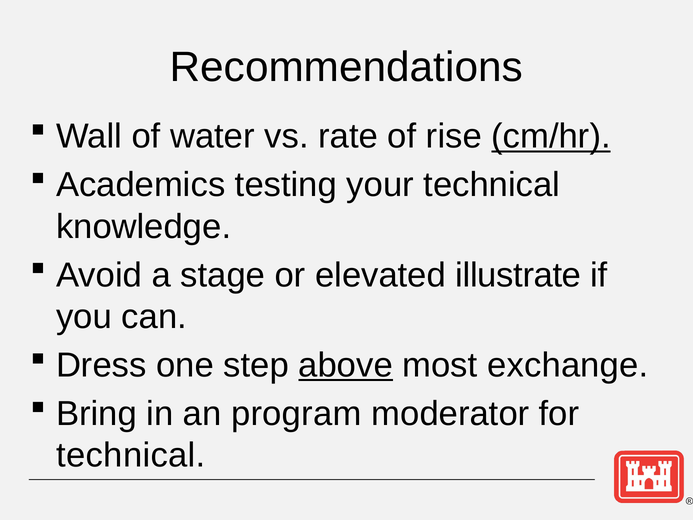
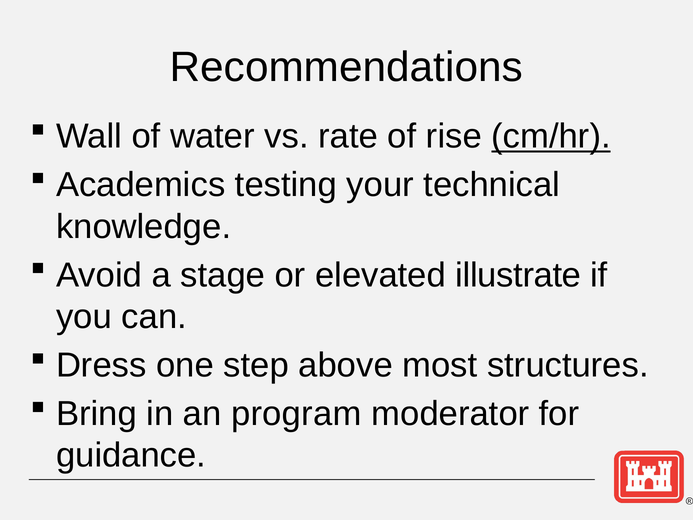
above underline: present -> none
exchange: exchange -> structures
technical at (131, 455): technical -> guidance
